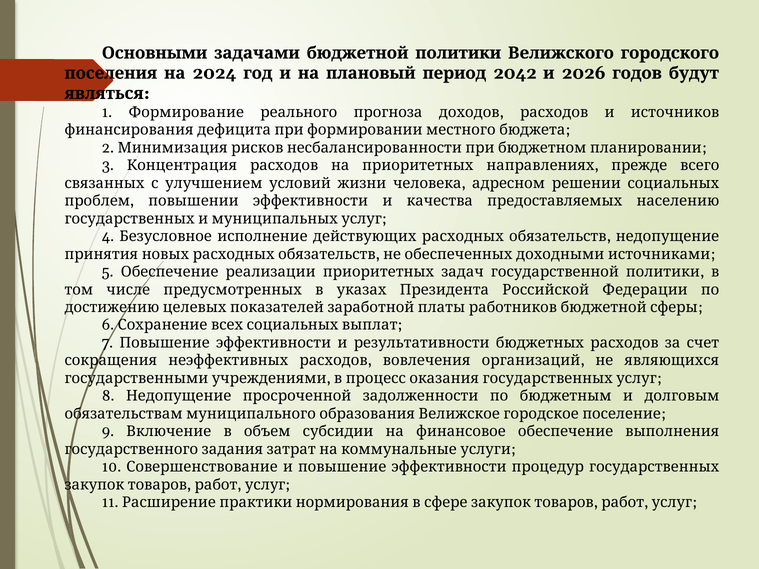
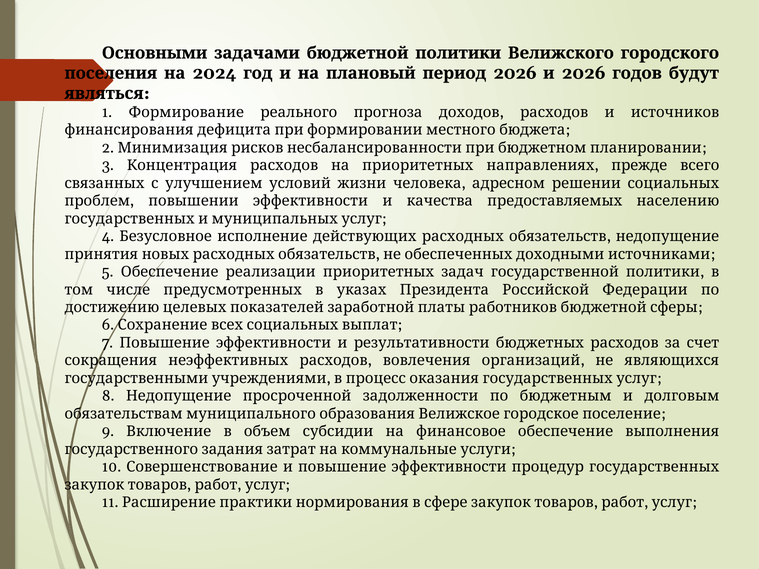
2024 2042: 2042 -> 2026
